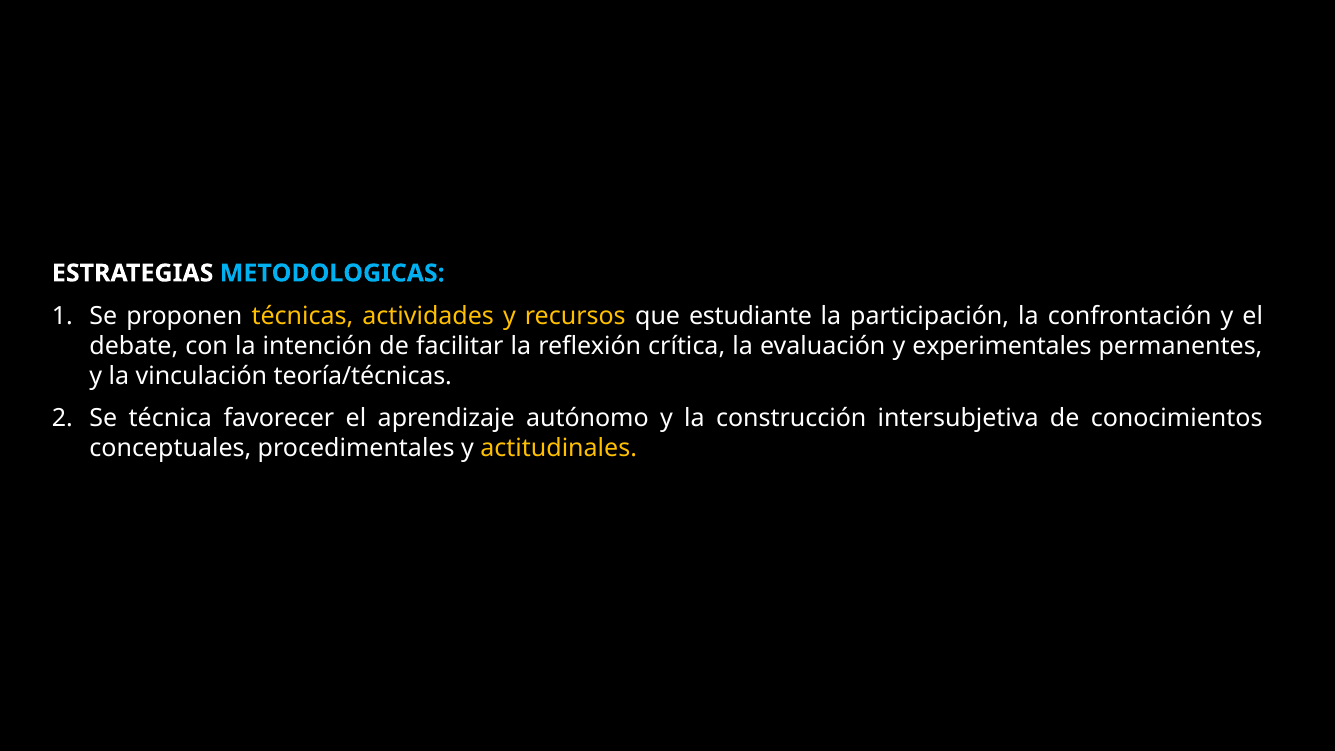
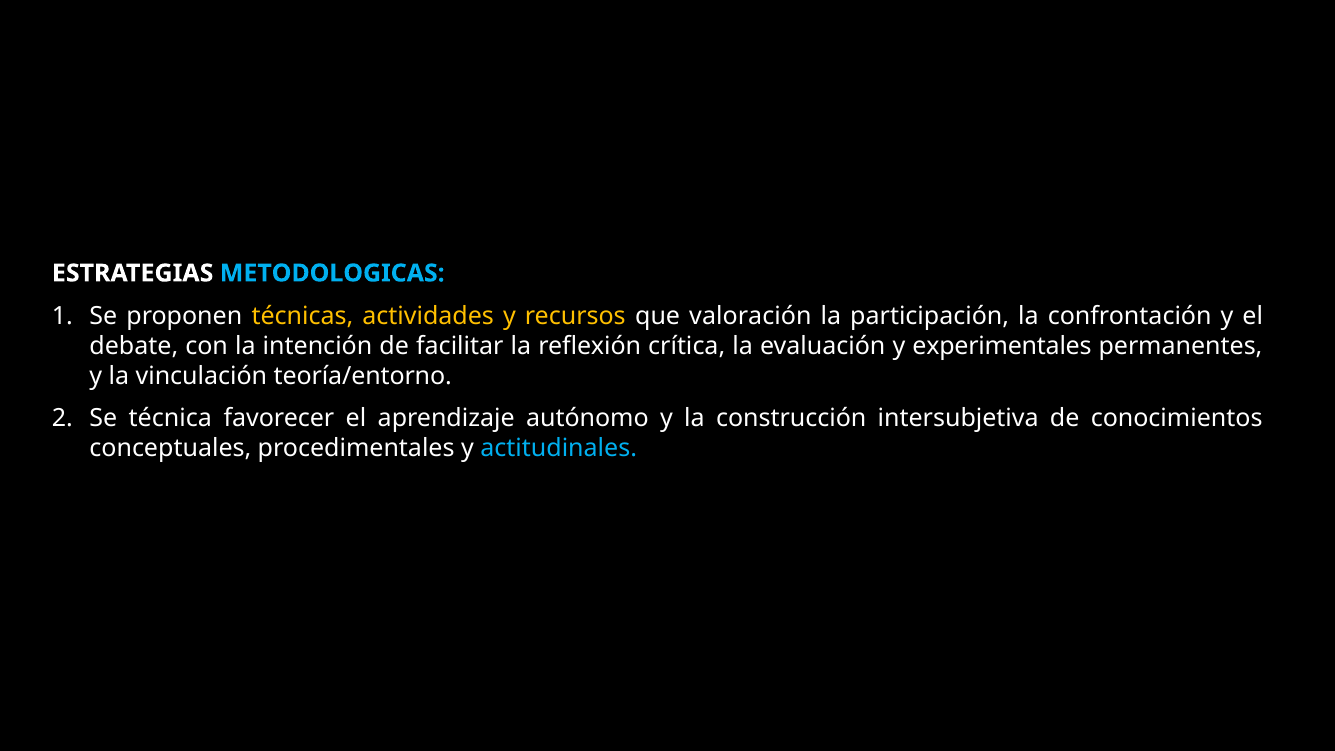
estudiante: estudiante -> valoración
teoría/técnicas: teoría/técnicas -> teoría/entorno
actitudinales colour: yellow -> light blue
